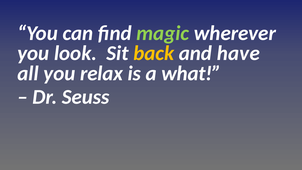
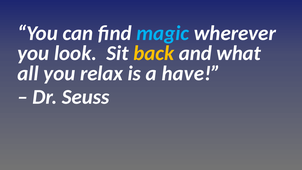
magic colour: light green -> light blue
have: have -> what
what: what -> have
